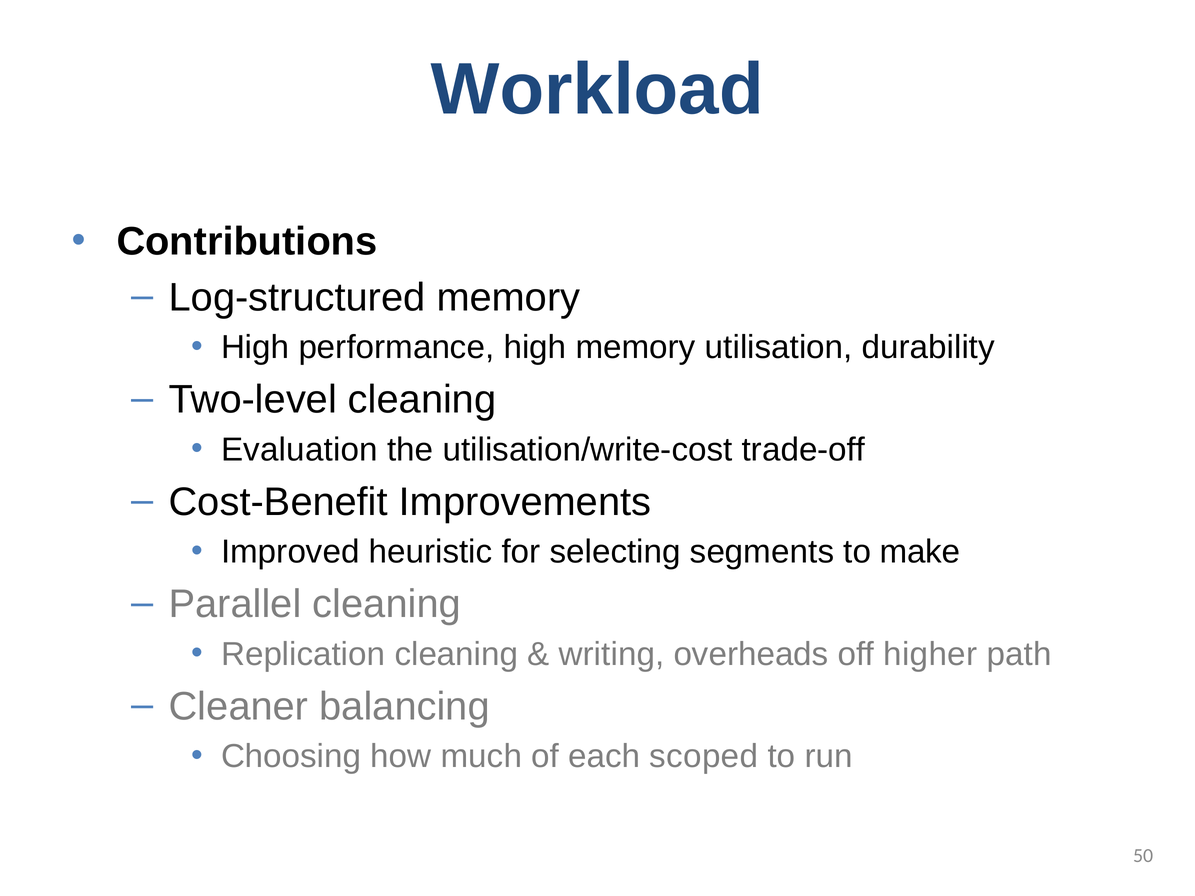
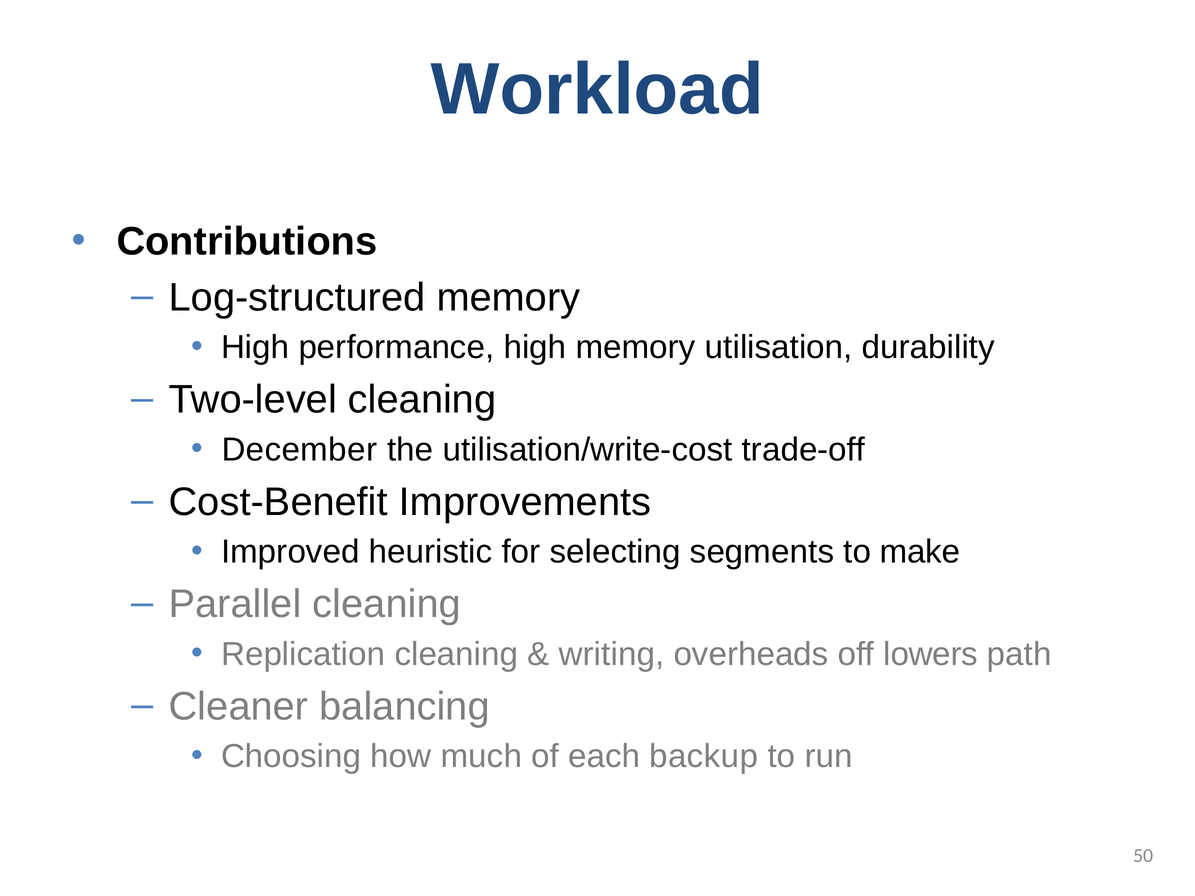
Evaluation: Evaluation -> December
higher: higher -> lowers
scoped: scoped -> backup
